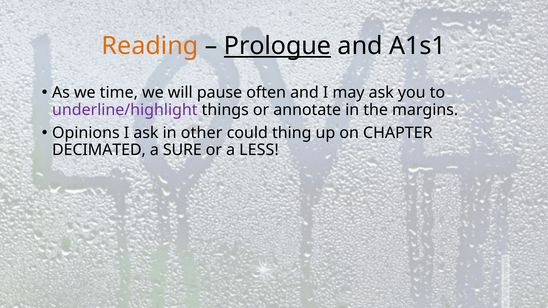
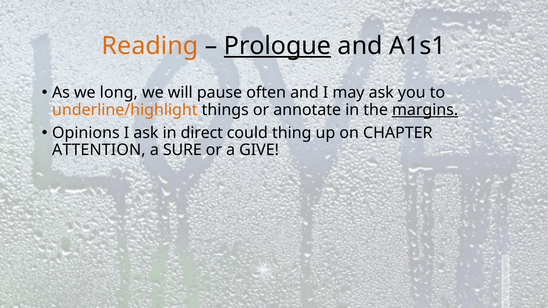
time: time -> long
underline/highlight colour: purple -> orange
margins underline: none -> present
other: other -> direct
DECIMATED: DECIMATED -> ATTENTION
LESS: LESS -> GIVE
